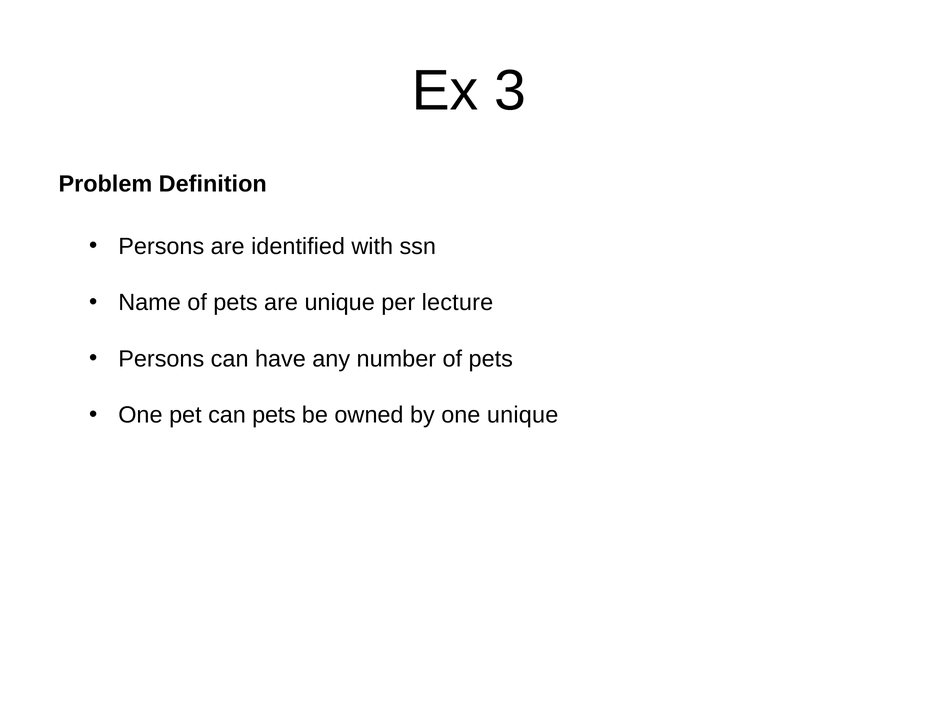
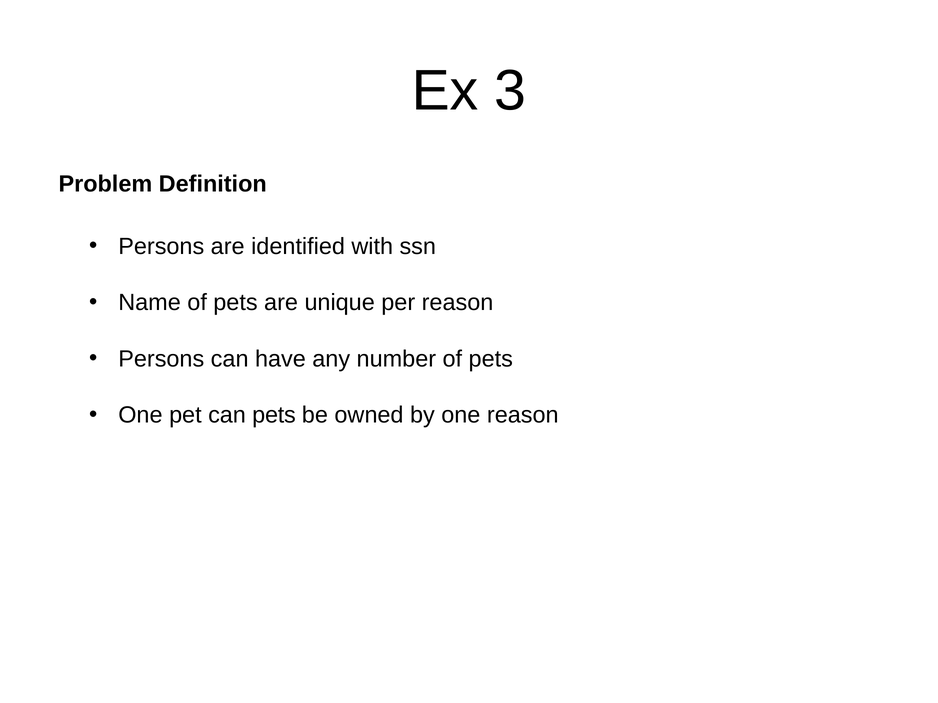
per lecture: lecture -> reason
one unique: unique -> reason
